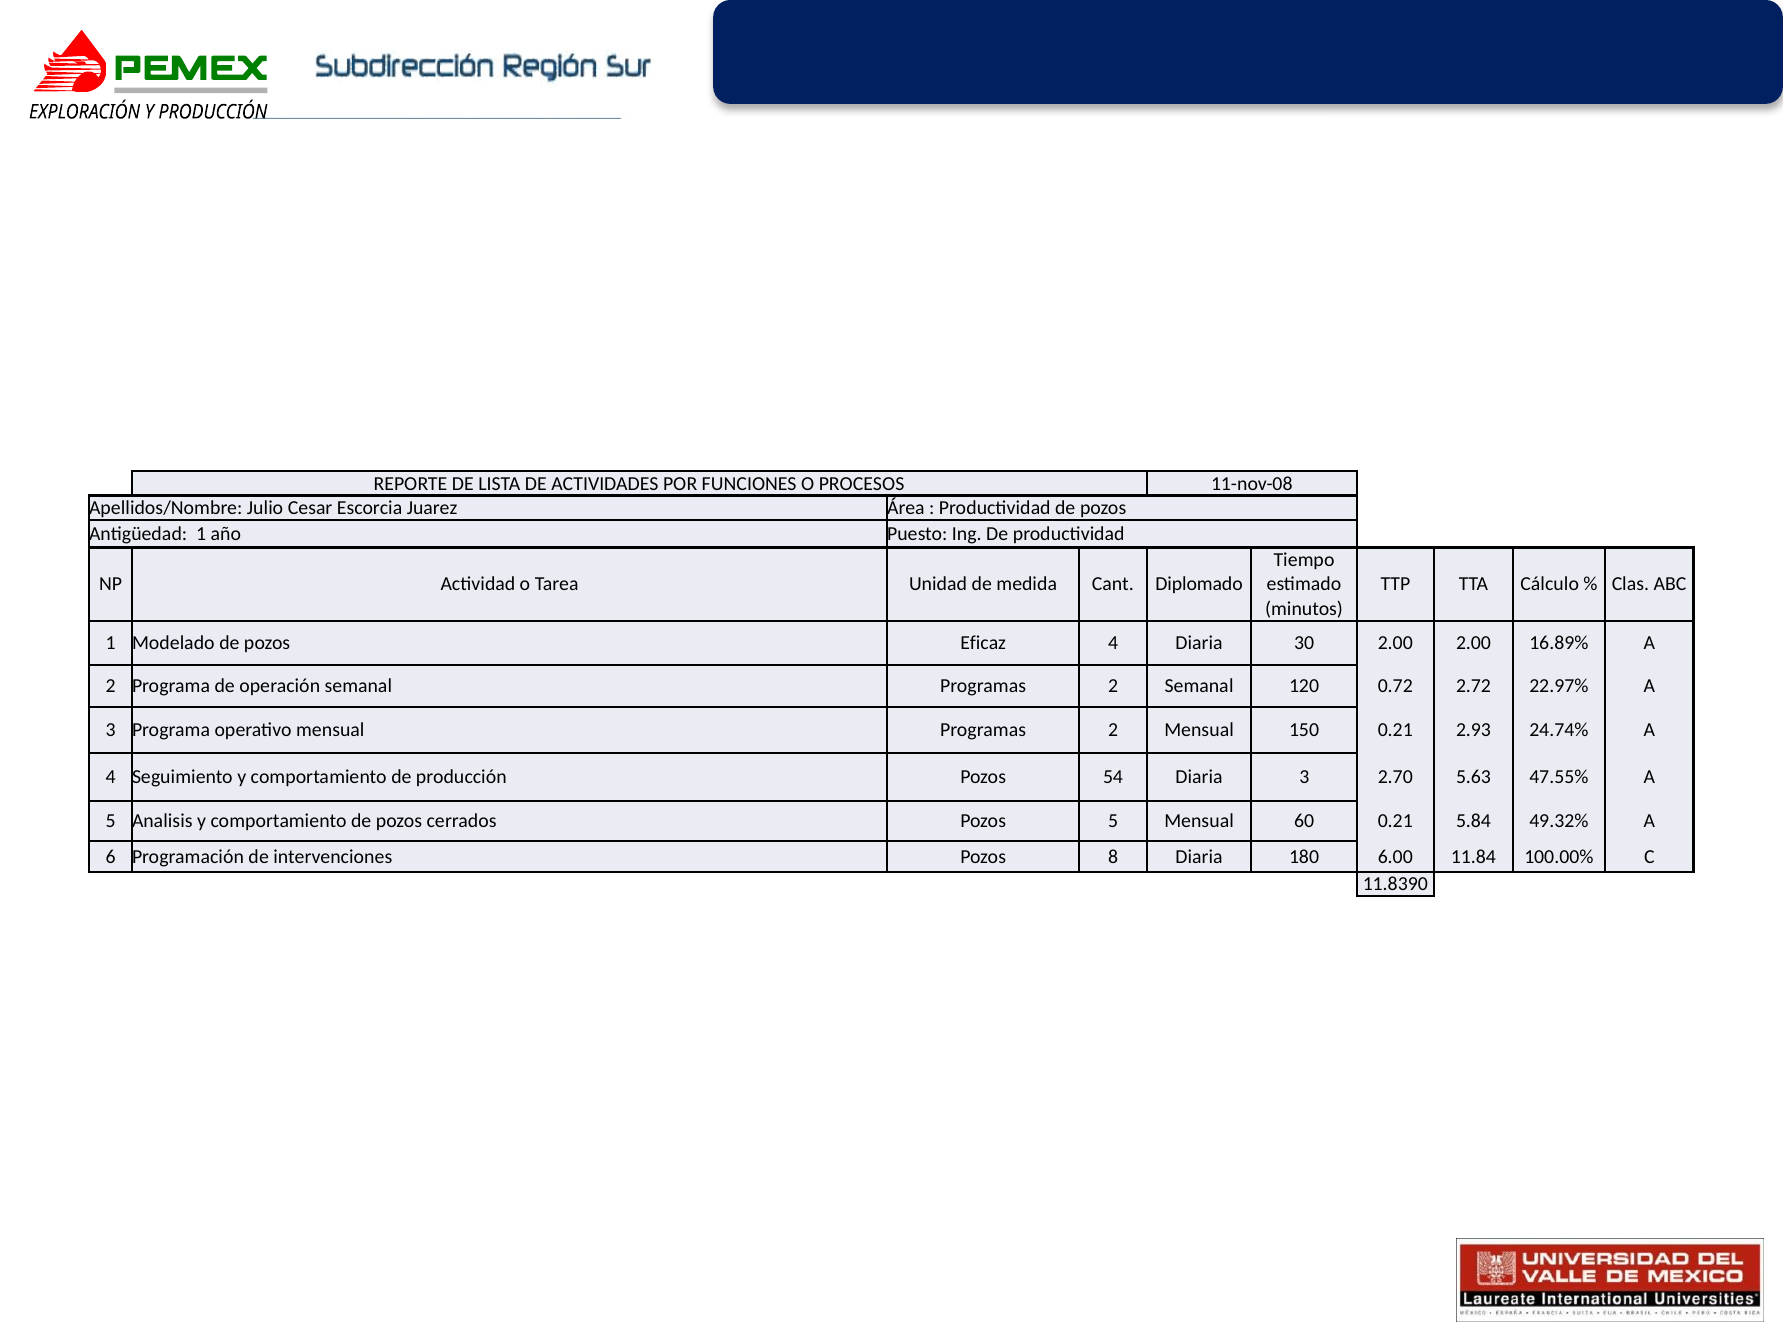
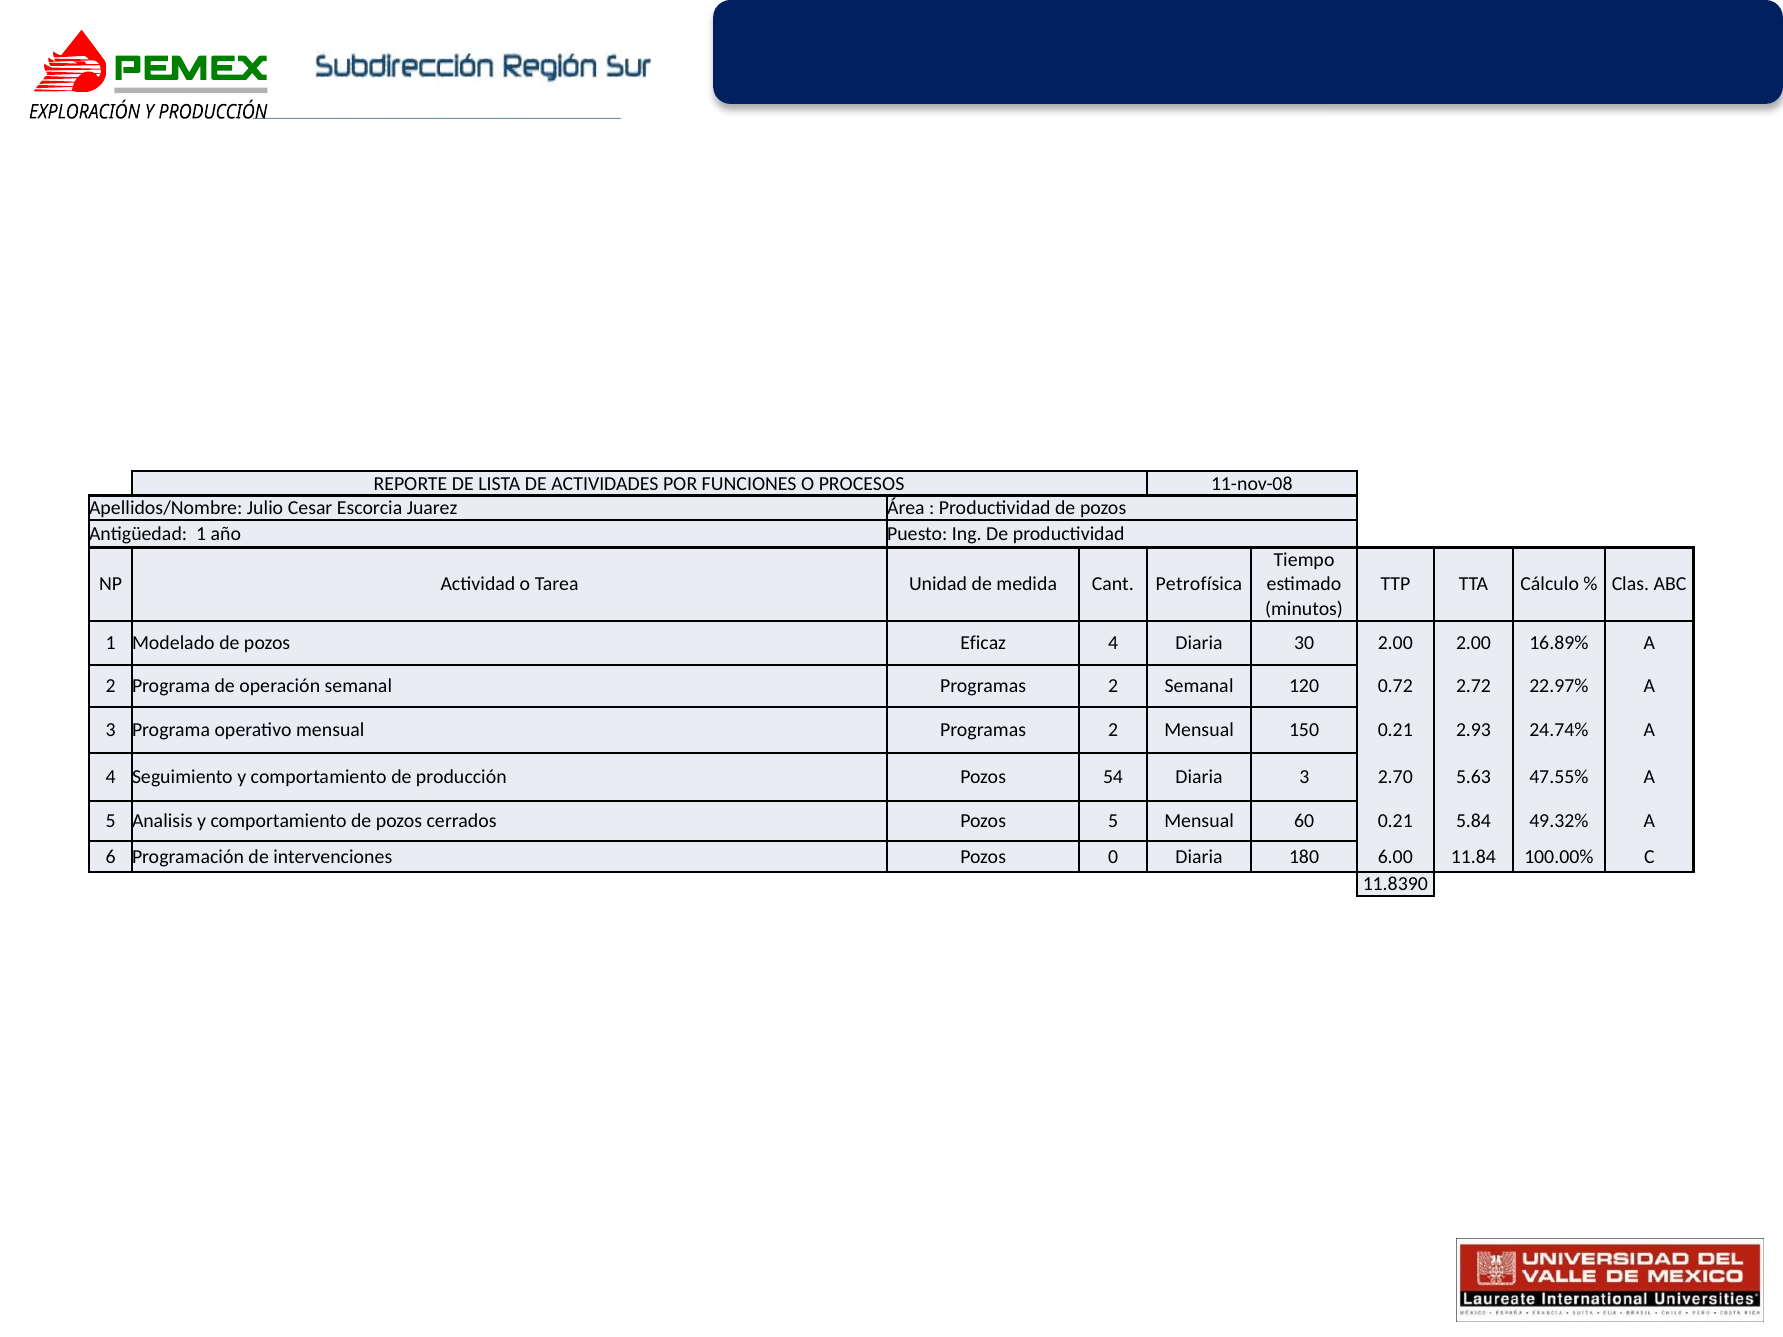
Diplomado: Diplomado -> Petrofísica
8: 8 -> 0
